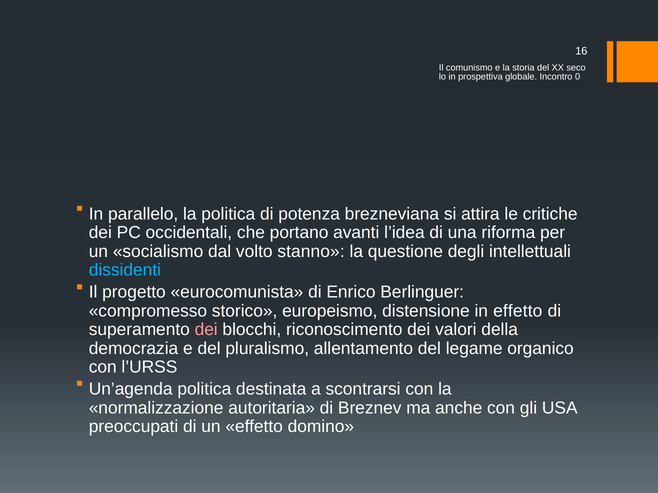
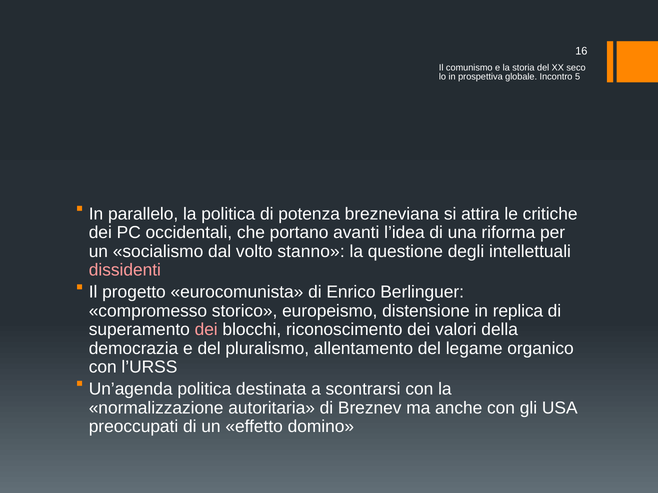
0: 0 -> 5
dissidenti colour: light blue -> pink
in effetto: effetto -> replica
